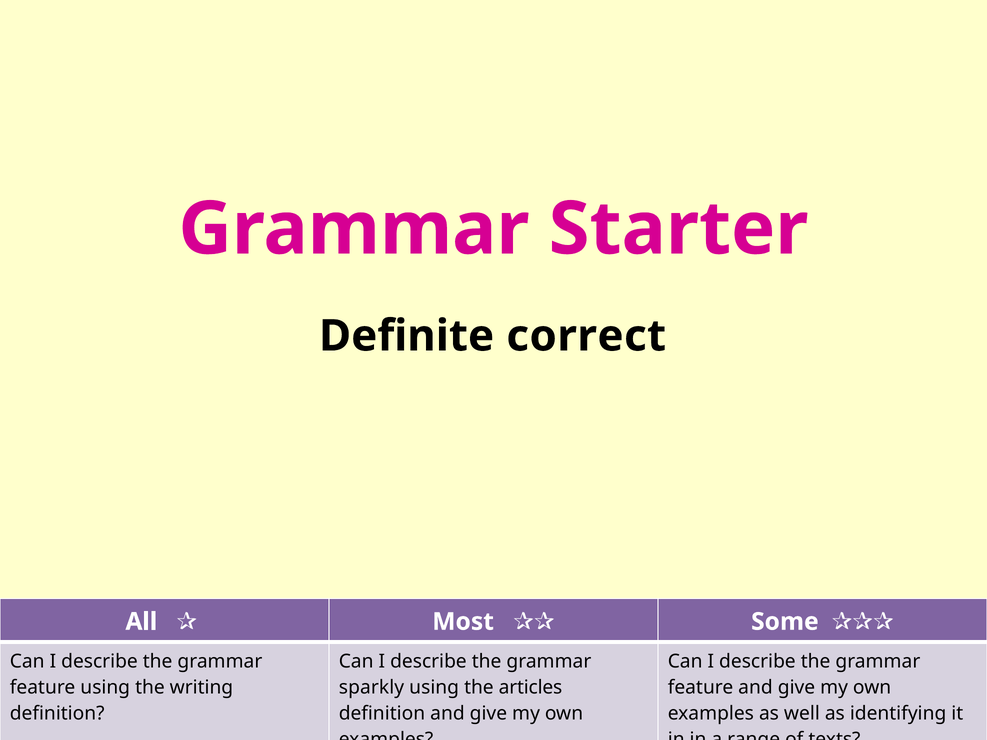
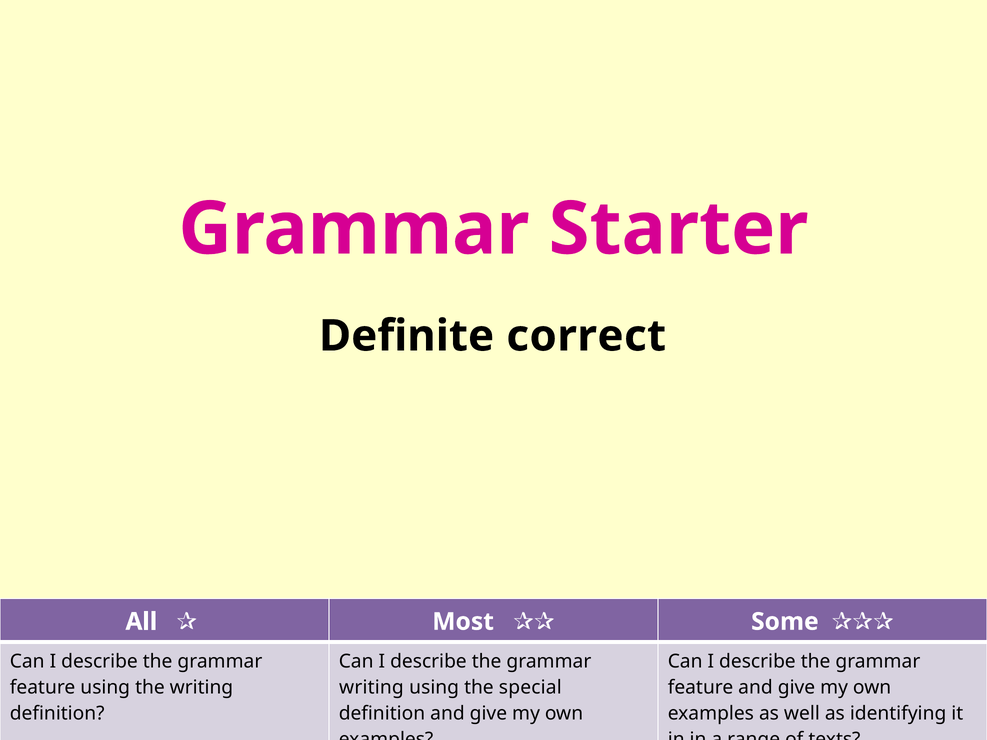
sparkly at (372, 688): sparkly -> writing
articles: articles -> special
